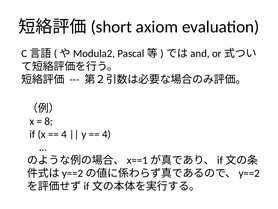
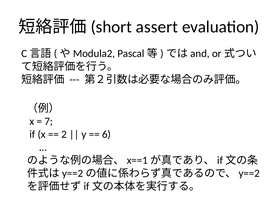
axiom: axiom -> assert
8: 8 -> 7
4 at (64, 134): 4 -> 2
4 at (106, 134): 4 -> 6
